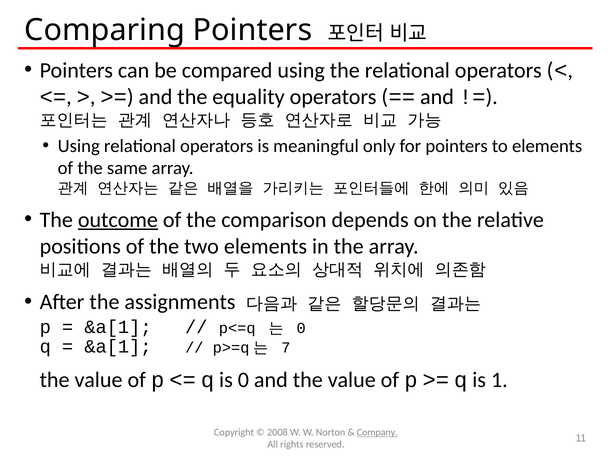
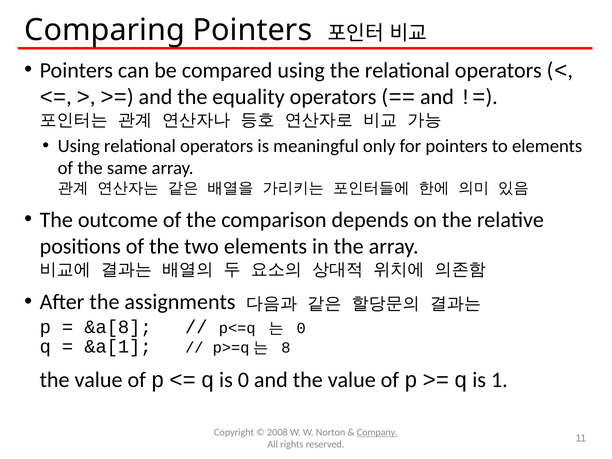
outcome underline: present -> none
&a[1 at (118, 327): &a[1 -> &a[8
7: 7 -> 8
